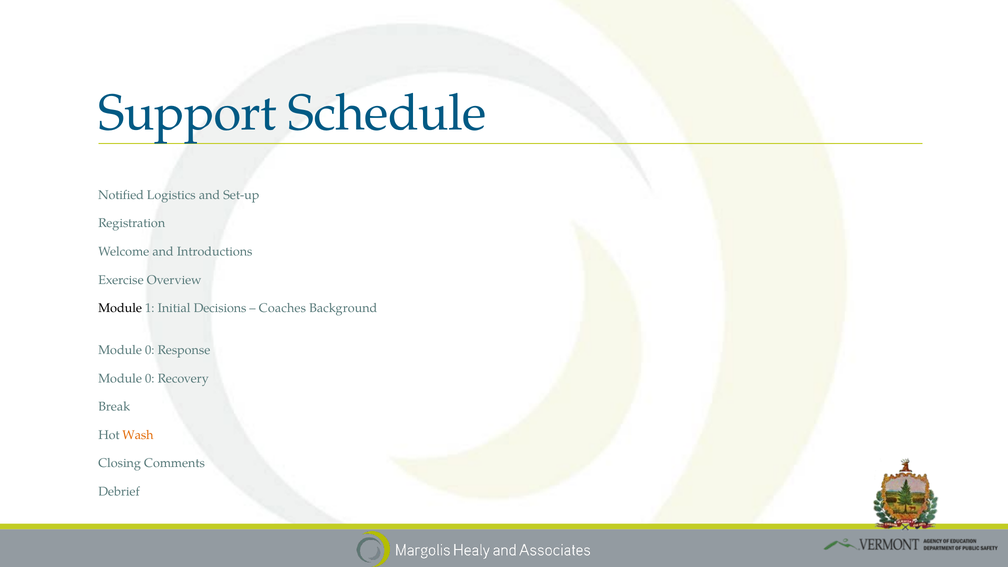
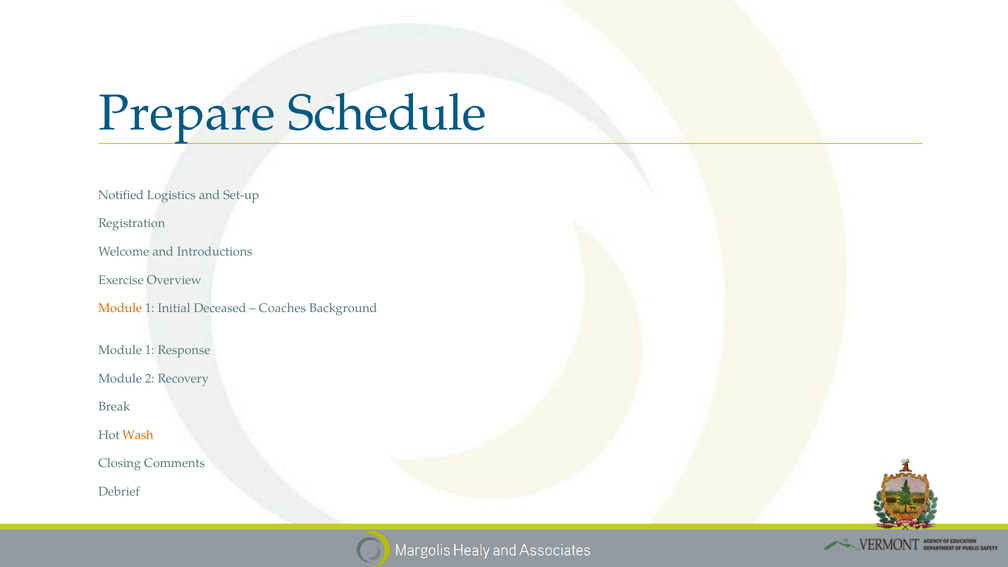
Support: Support -> Prepare
Module at (120, 308) colour: black -> orange
Decisions: Decisions -> Deceased
0 at (150, 350): 0 -> 1
0 at (150, 378): 0 -> 2
